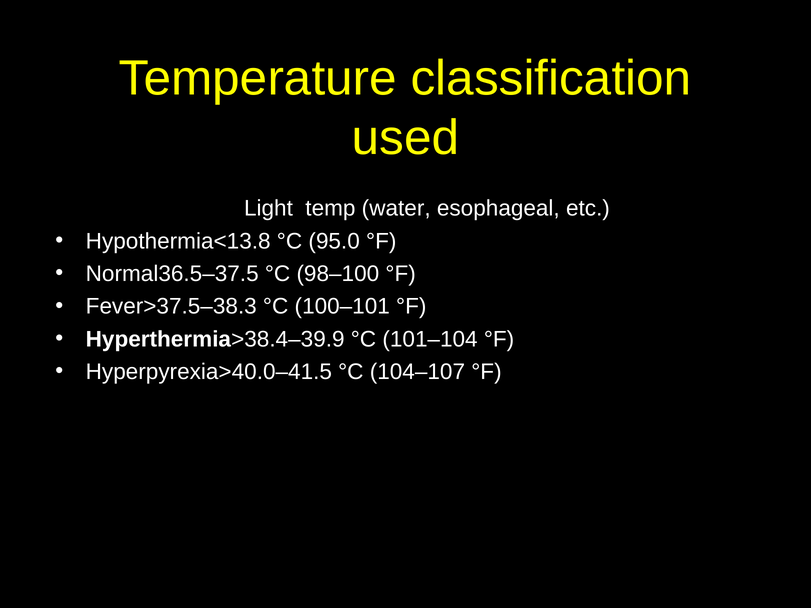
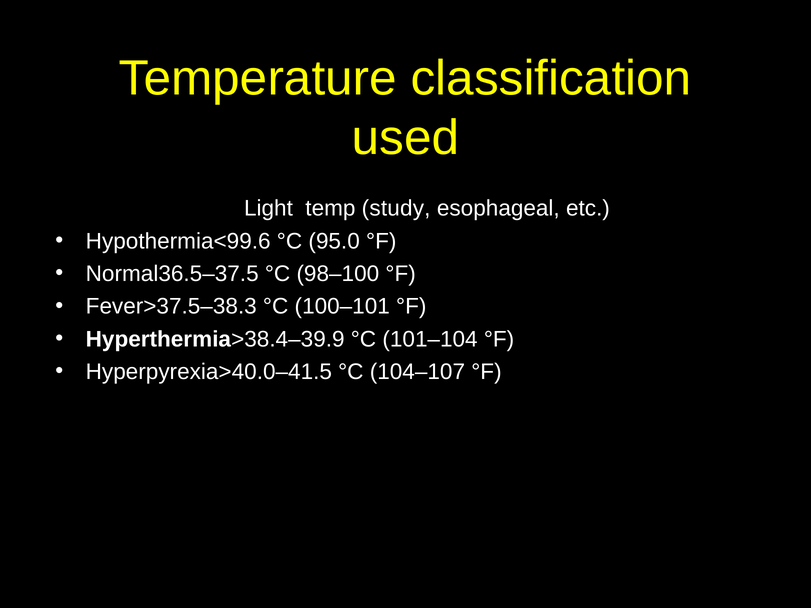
water: water -> study
Hypothermia<13.8: Hypothermia<13.8 -> Hypothermia<99.6
